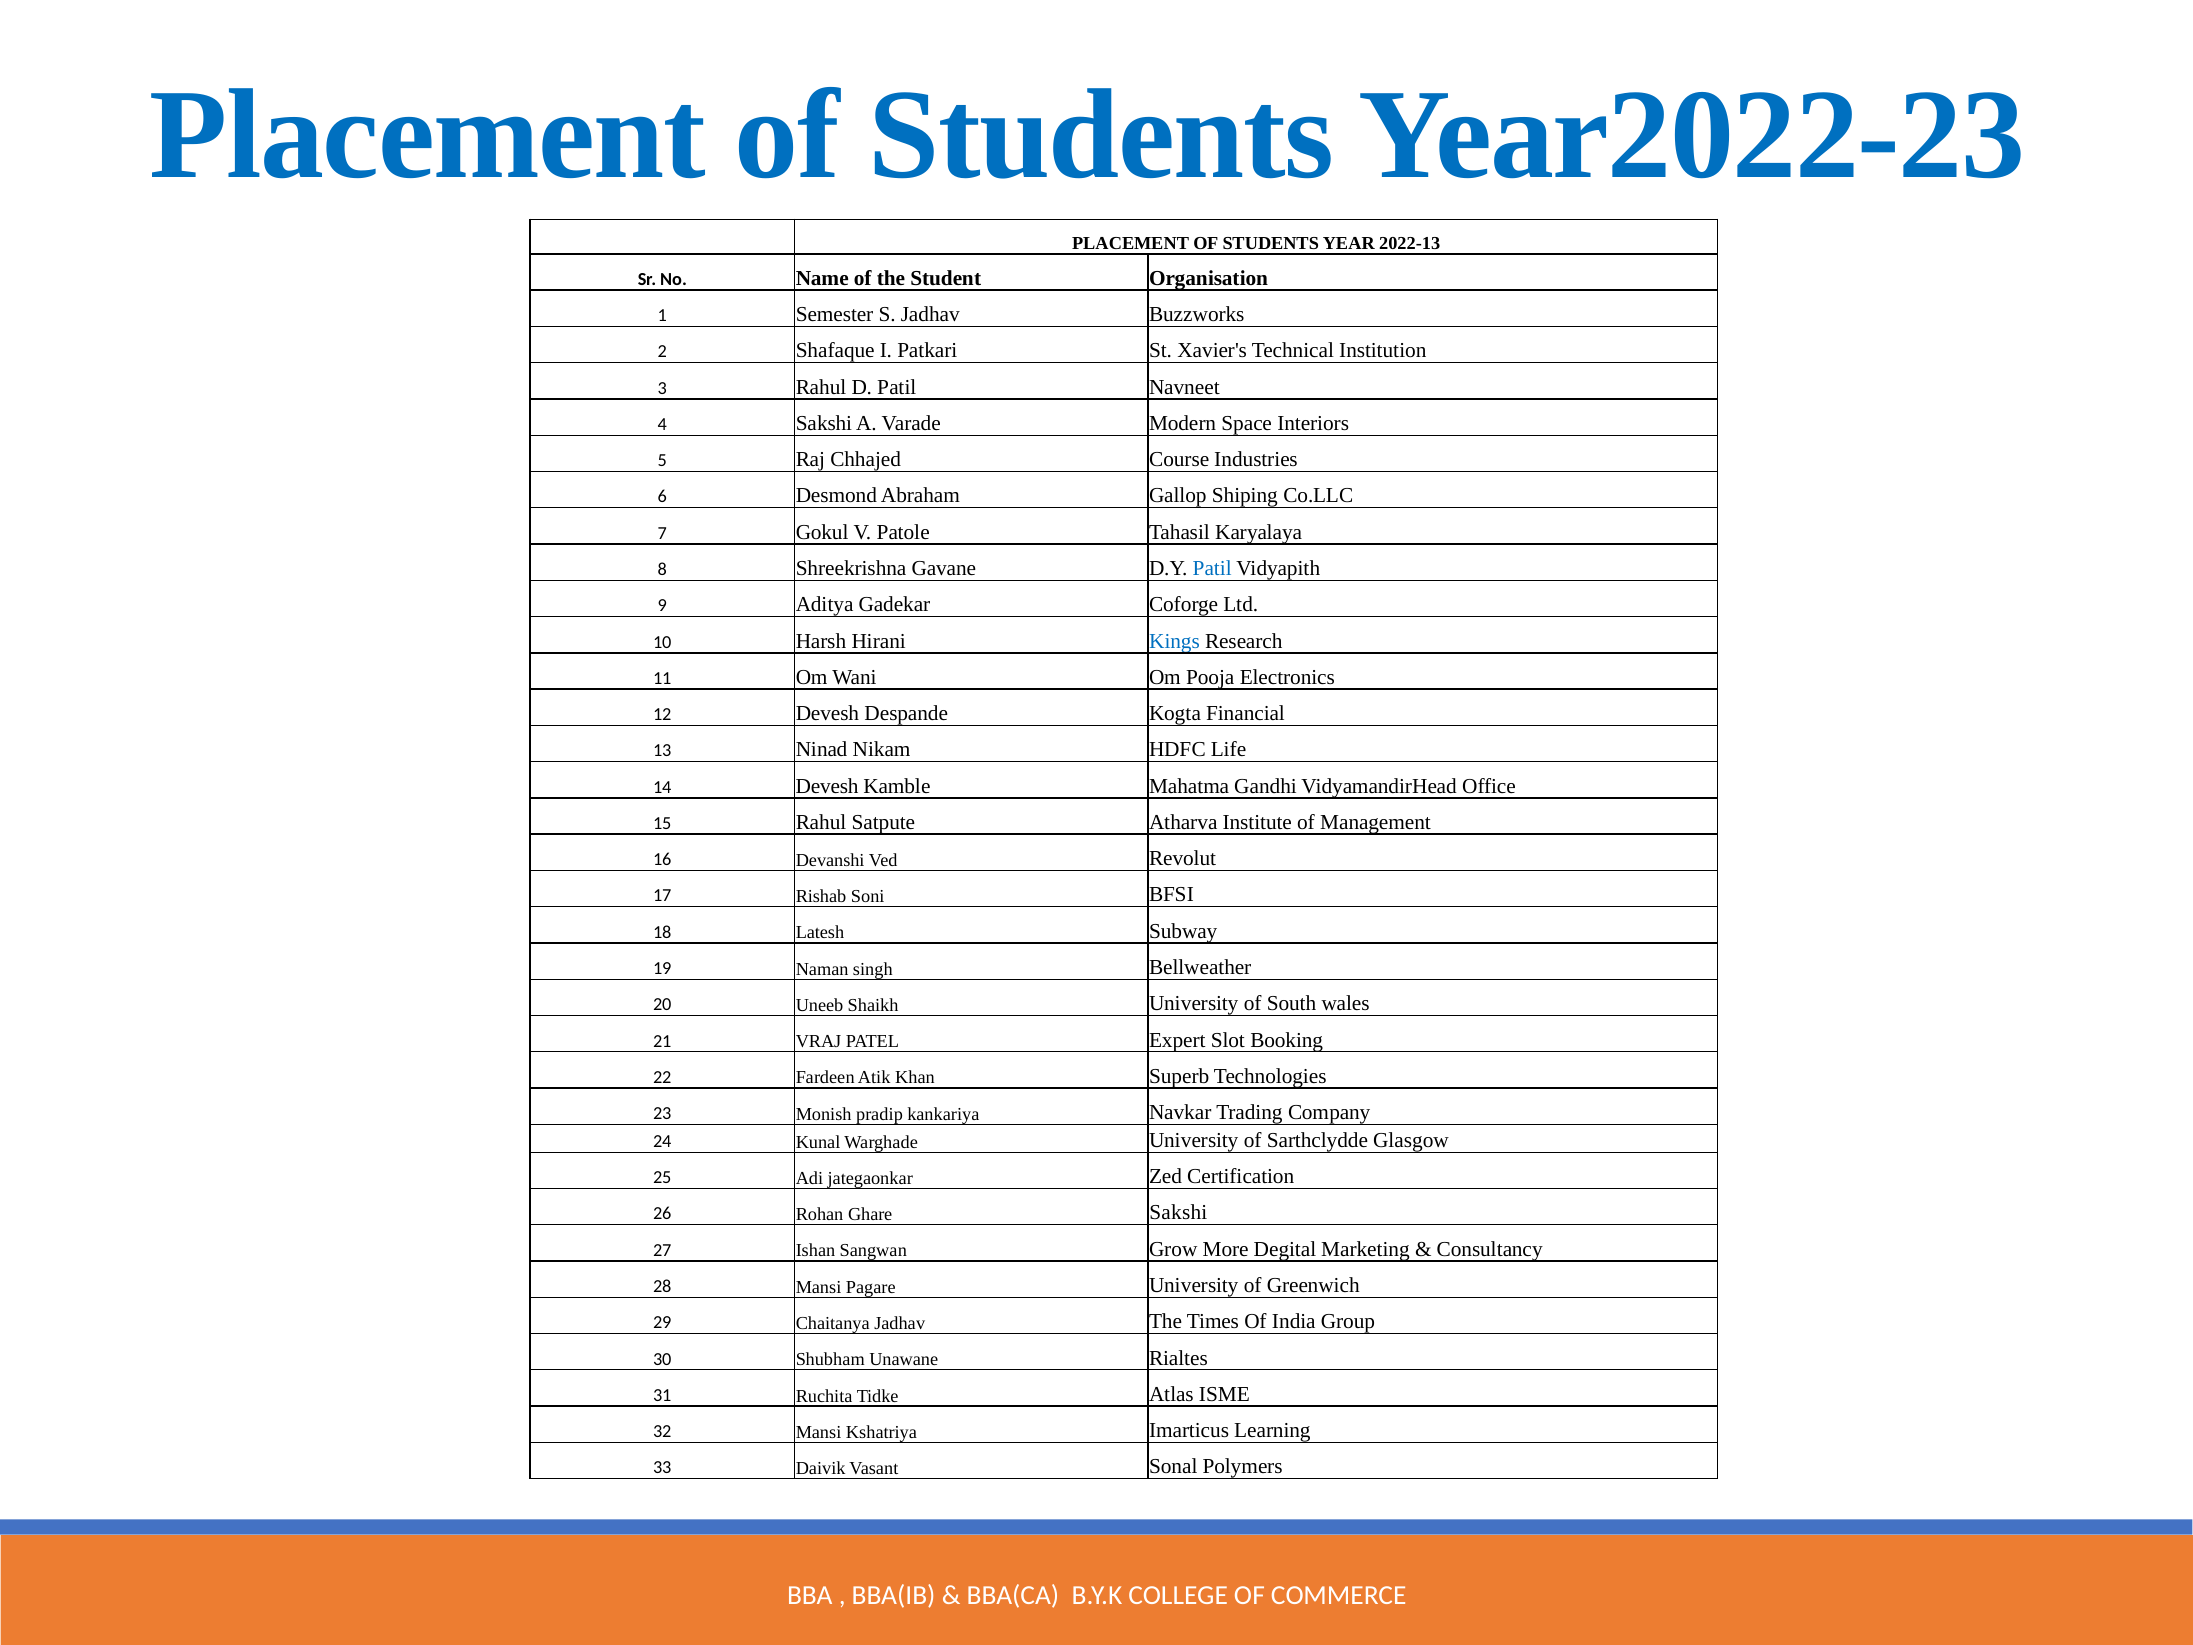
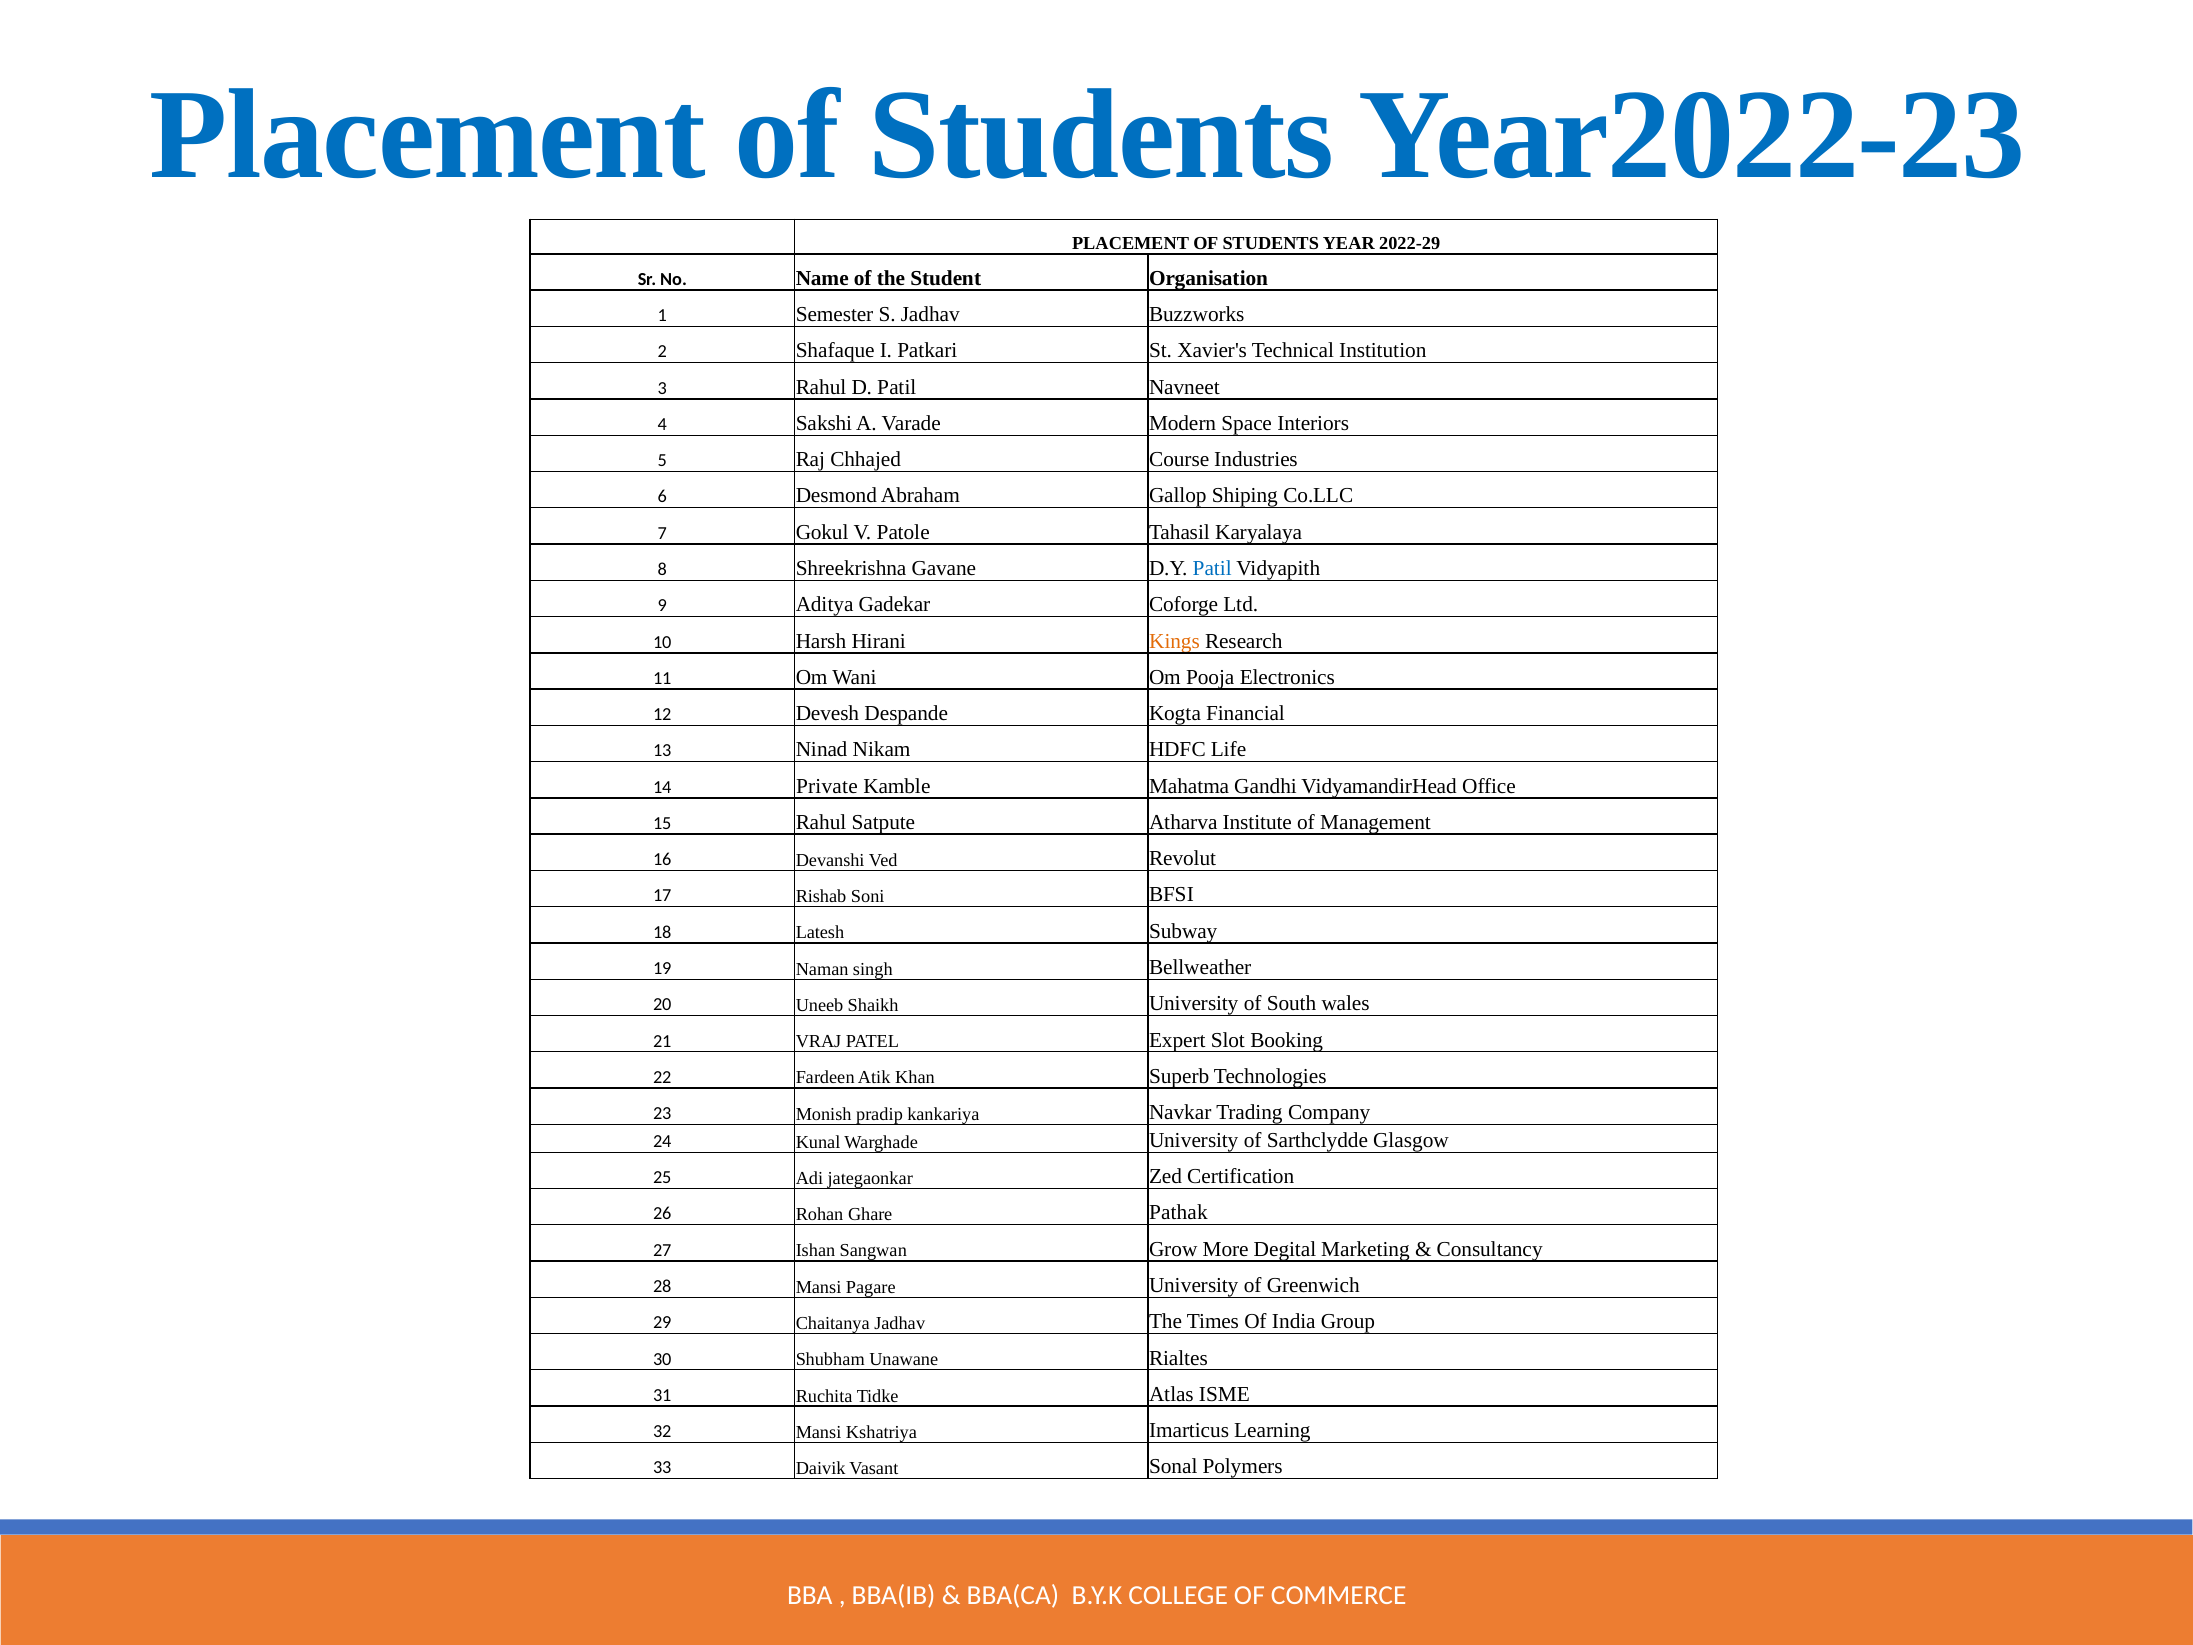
2022-13: 2022-13 -> 2022-29
Kings colour: blue -> orange
14 Devesh: Devesh -> Private
Ghare Sakshi: Sakshi -> Pathak
